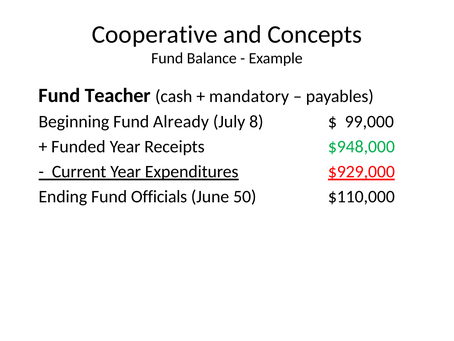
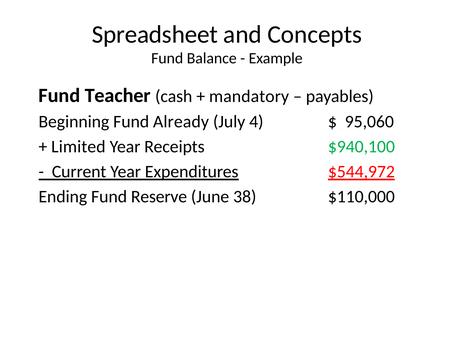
Cooperative: Cooperative -> Spreadsheet
8: 8 -> 4
99,000: 99,000 -> 95,060
Funded: Funded -> Limited
$948,000: $948,000 -> $940,100
$929,000: $929,000 -> $544,972
Officials: Officials -> Reserve
50: 50 -> 38
